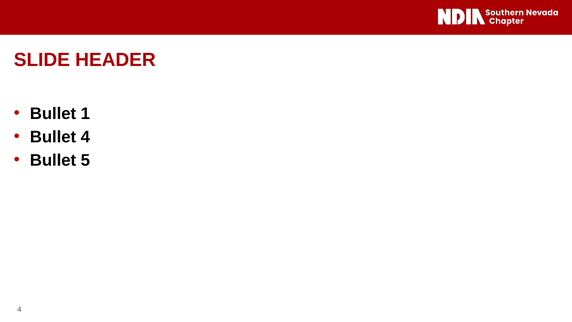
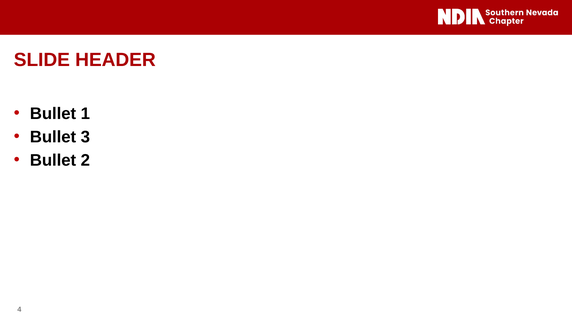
Bullet 4: 4 -> 3
5: 5 -> 2
